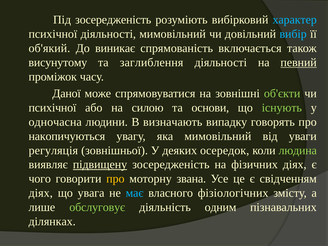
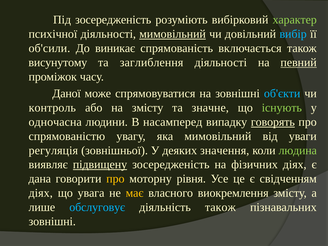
характер colour: light blue -> light green
мимовільний at (173, 34) underline: none -> present
об'який: об'який -> об'сили
об'єкти colour: light green -> light blue
психічної at (52, 108): психічної -> контроль
на силою: силою -> змісту
основи: основи -> значне
визначають: визначають -> насамперед
говорять underline: none -> present
накопичуються: накопичуються -> спрямованістю
осередок: осередок -> значення
чого: чого -> дана
звана: звана -> рівня
має colour: light blue -> yellow
фізіологічних: фізіологічних -> виокремлення
обслуговує colour: light green -> light blue
діяльність одним: одним -> також
ділянках at (52, 221): ділянках -> зовнішні
